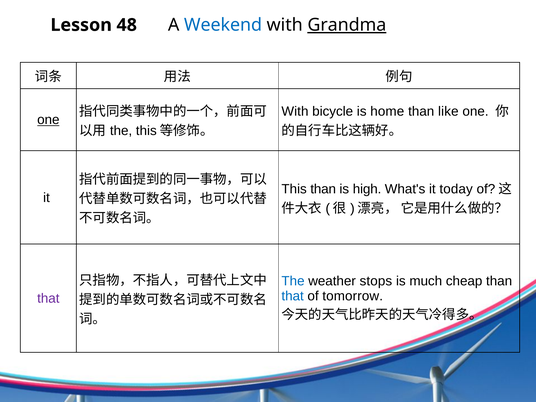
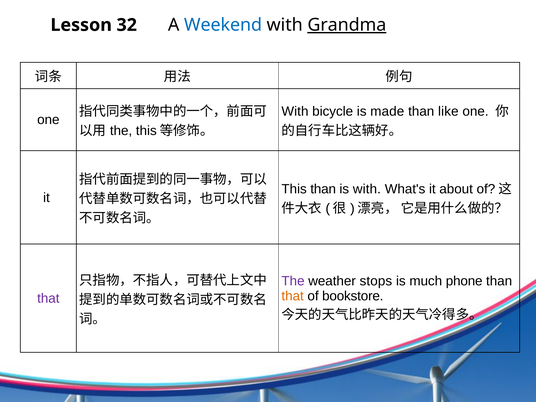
48: 48 -> 32
home: home -> made
one at (48, 120) underline: present -> none
is high: high -> with
today: today -> about
The at (293, 281) colour: blue -> purple
cheap: cheap -> phone
that at (293, 296) colour: blue -> orange
tomorrow: tomorrow -> bookstore
